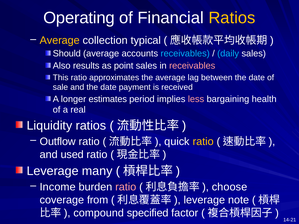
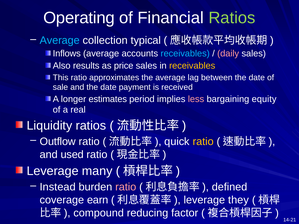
Ratios at (232, 18) colour: yellow -> light green
Average at (60, 40) colour: yellow -> light blue
Should: Should -> Inflows
daily colour: light blue -> pink
point: point -> price
receivables at (192, 66) colour: pink -> yellow
health: health -> equity
Income: Income -> Instead
choose: choose -> defined
from: from -> earn
note: note -> they
specified: specified -> reducing
